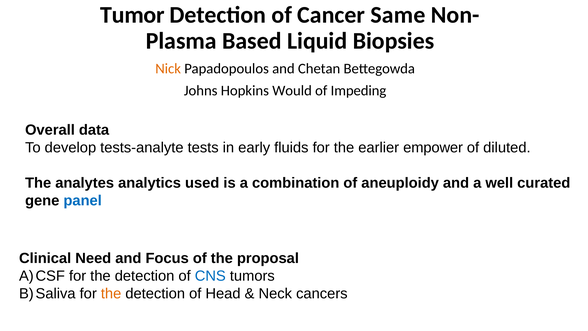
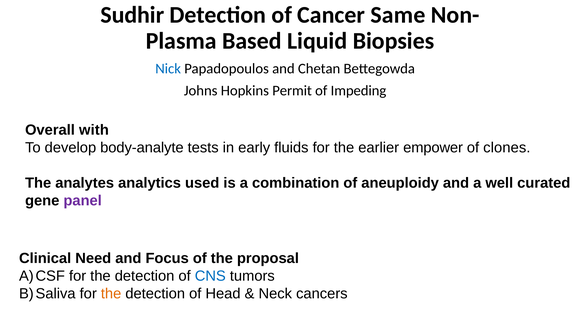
Tumor: Tumor -> Sudhir
Nick colour: orange -> blue
Would: Would -> Permit
data: data -> with
tests-analyte: tests-analyte -> body-analyte
diluted: diluted -> clones
panel colour: blue -> purple
